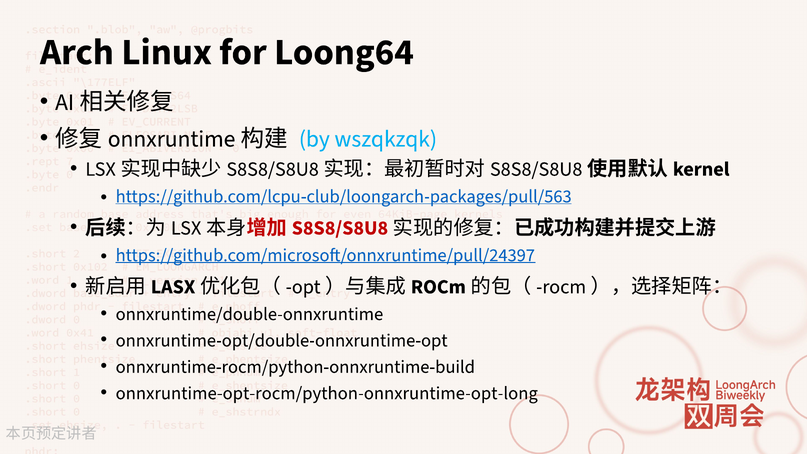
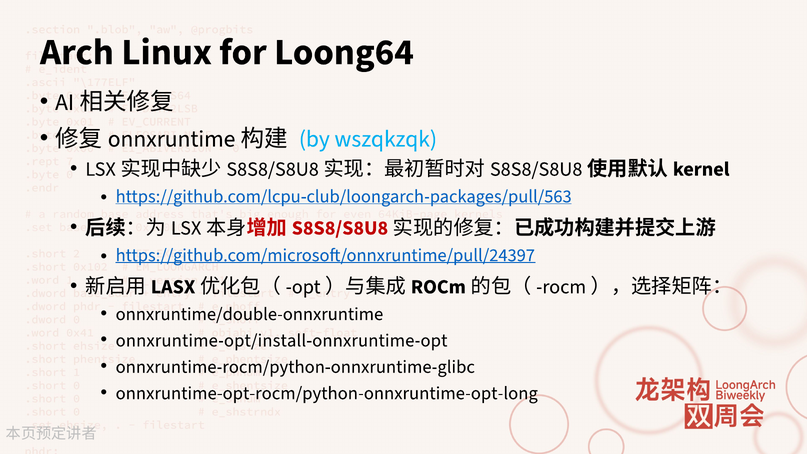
onnxruntime-opt/double-onnxruntime-opt: onnxruntime-opt/double-onnxruntime-opt -> onnxruntime-opt/install-onnxruntime-opt
onnxruntime-rocm/python-onnxruntime-build: onnxruntime-rocm/python-onnxruntime-build -> onnxruntime-rocm/python-onnxruntime-glibc
